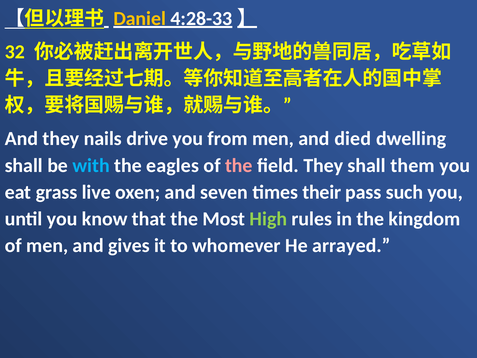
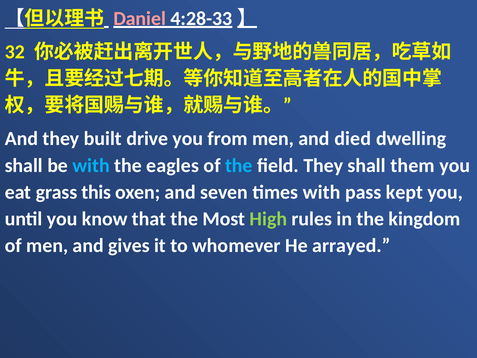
Daniel colour: yellow -> pink
nails: nails -> built
the at (239, 165) colour: pink -> light blue
live: live -> this
times their: their -> with
such: such -> kept
